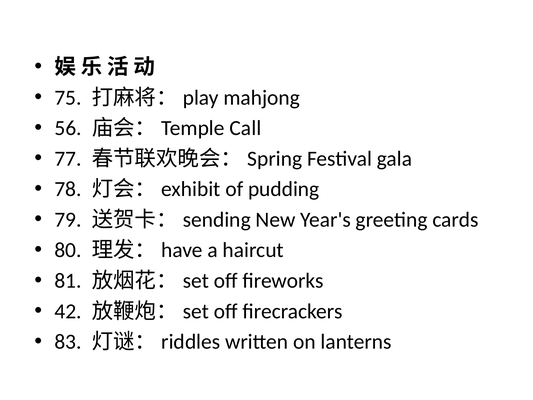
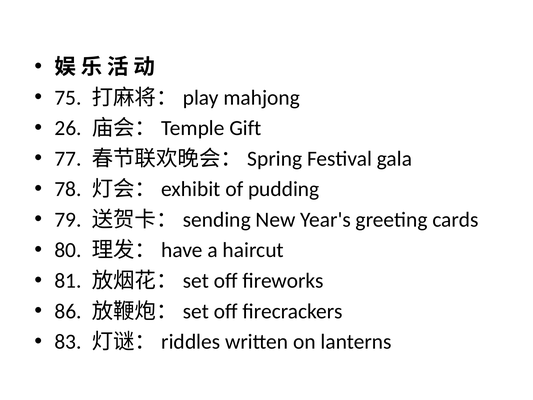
56: 56 -> 26
Call: Call -> Gift
42: 42 -> 86
